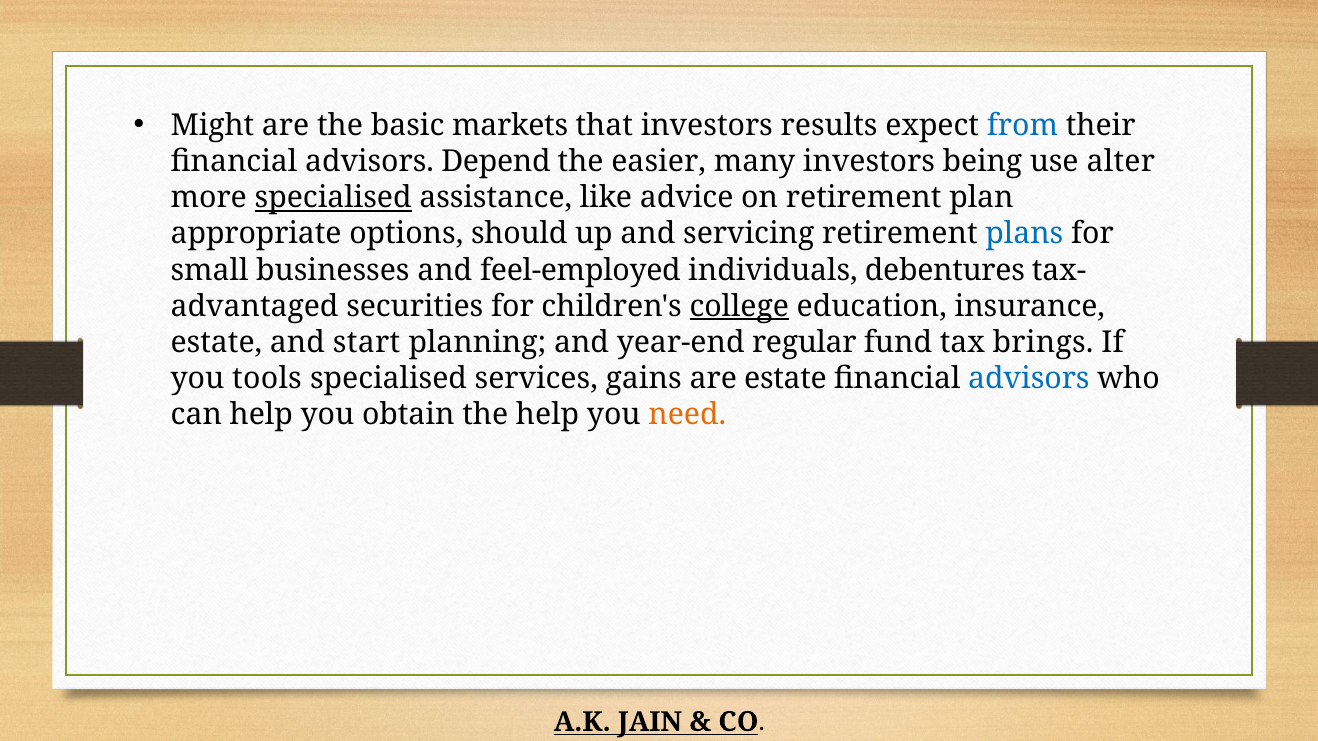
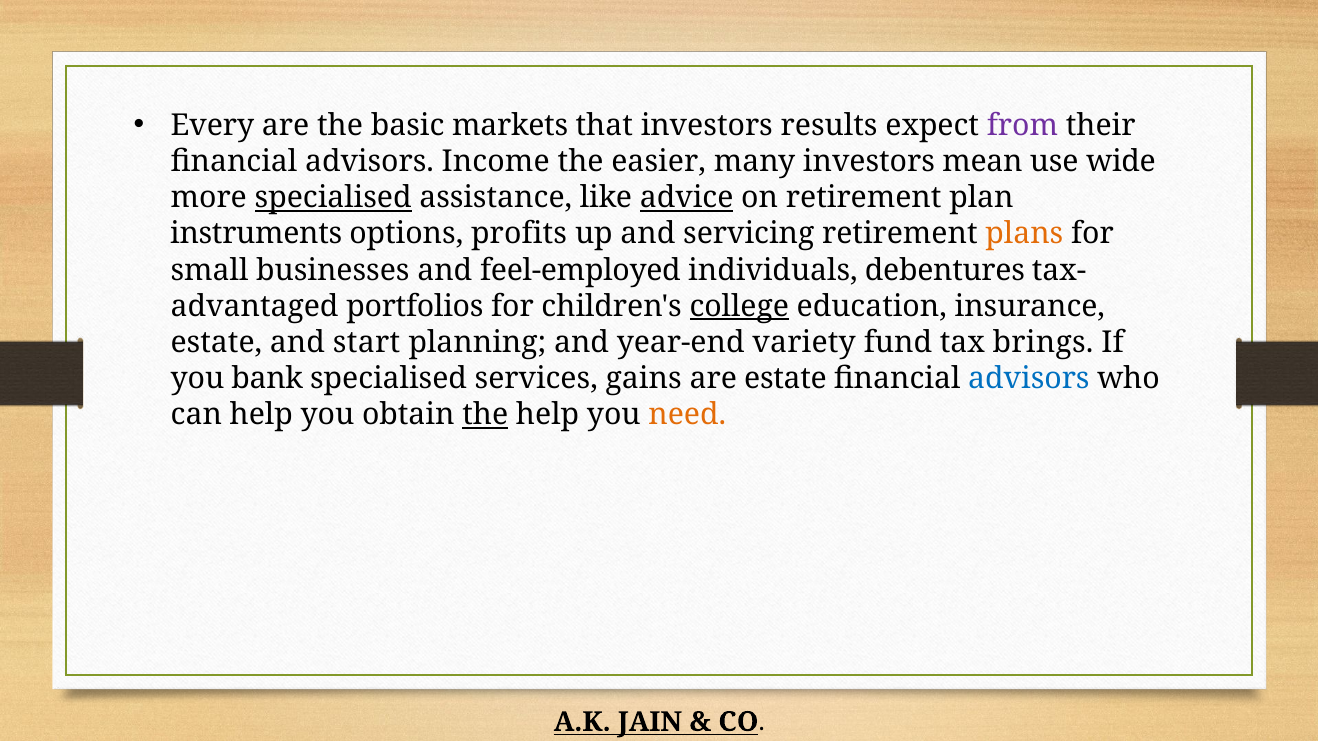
Might: Might -> Every
from colour: blue -> purple
Depend: Depend -> Income
being: being -> mean
alter: alter -> wide
advice underline: none -> present
appropriate: appropriate -> instruments
should: should -> profits
plans colour: blue -> orange
securities: securities -> portfolios
regular: regular -> variety
tools: tools -> bank
the at (485, 415) underline: none -> present
